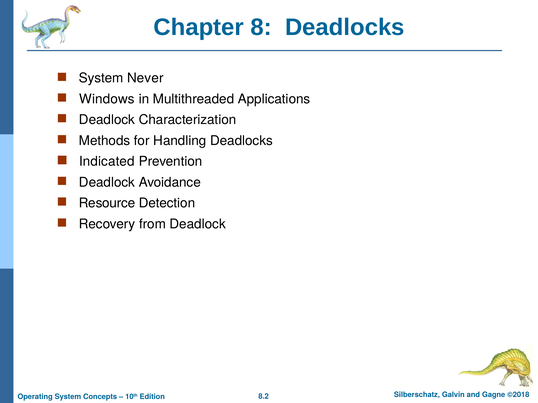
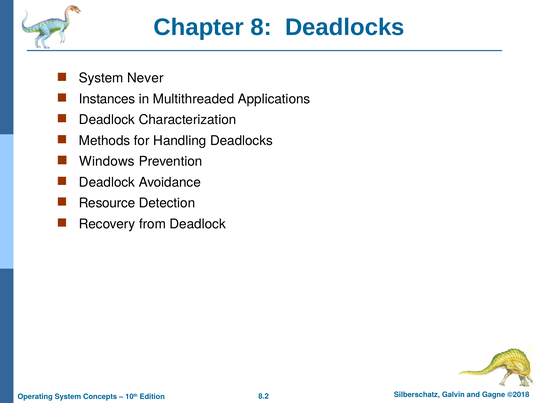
Windows: Windows -> Instances
Indicated: Indicated -> Windows
